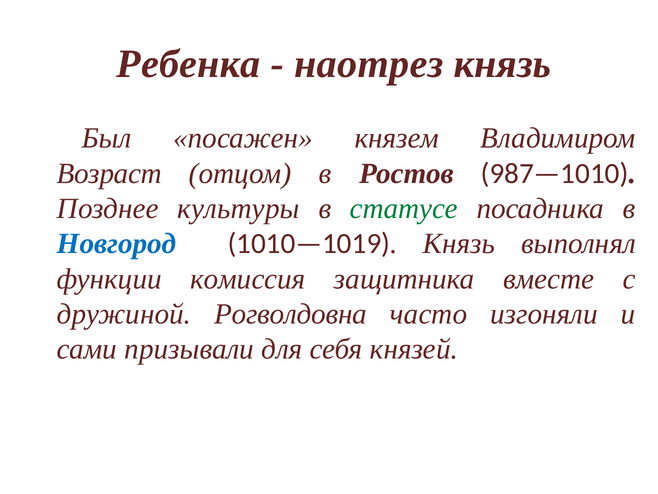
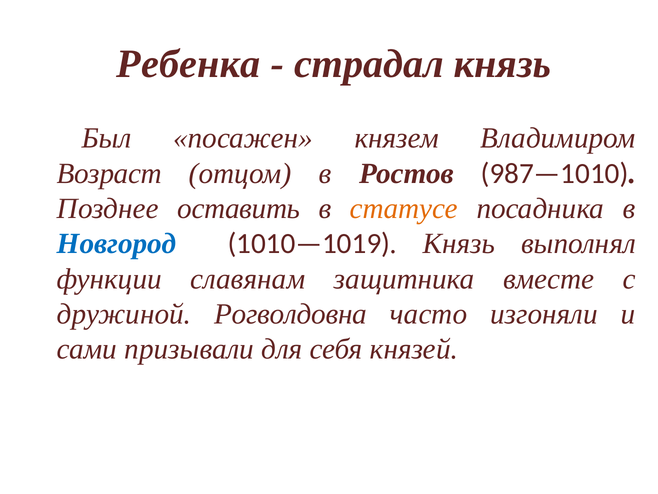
наотрез: наотрез -> страдал
культуры: культуры -> оставить
статусе colour: green -> orange
комиссия: комиссия -> славянам
